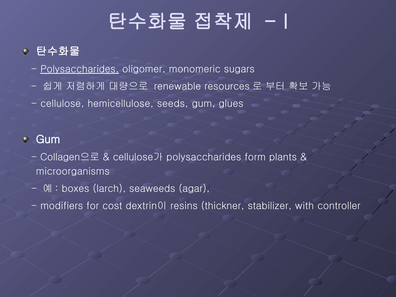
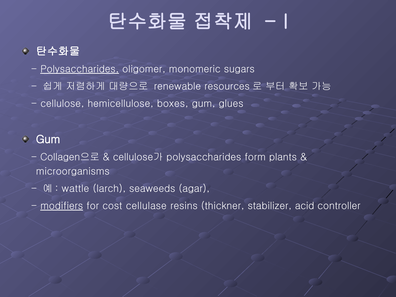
seeds: seeds -> boxes
boxes: boxes -> wattle
modifiers underline: none -> present
dextrin이: dextrin이 -> cellulase
with: with -> acid
